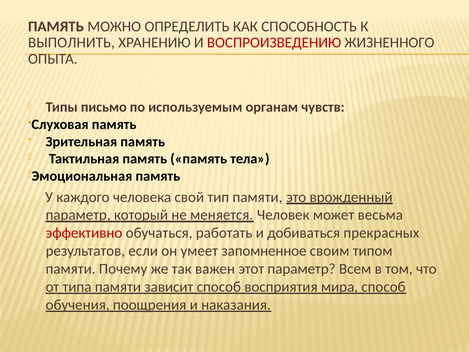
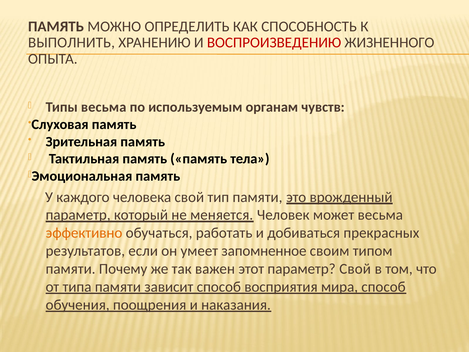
Типы письмо: письмо -> весьма
эффективно colour: red -> orange
параметр Всем: Всем -> Свой
